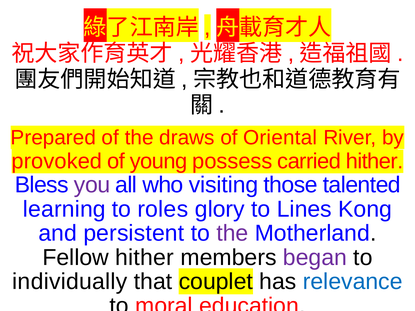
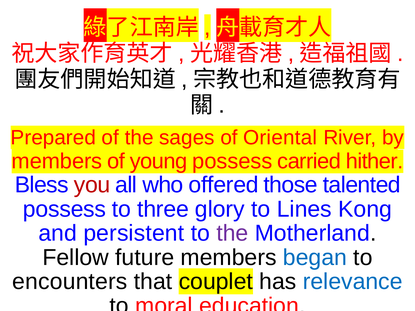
draws: draws -> sages
provoked at (57, 161): provoked -> members
you colour: purple -> red
visiting: visiting -> offered
learning at (64, 209): learning -> possess
roles: roles -> three
Fellow hither: hither -> future
began colour: purple -> blue
individually: individually -> encounters
